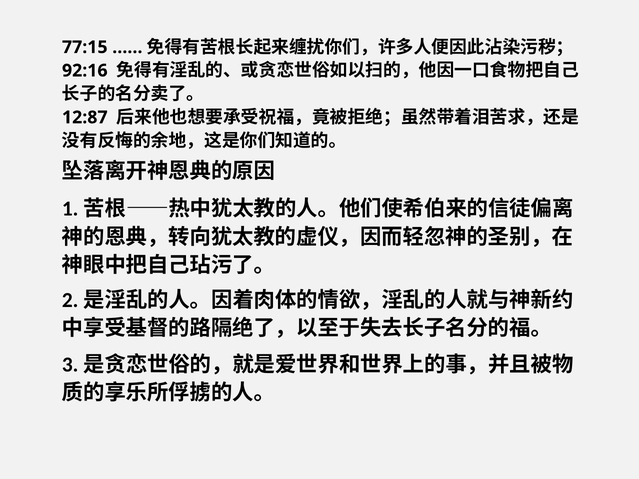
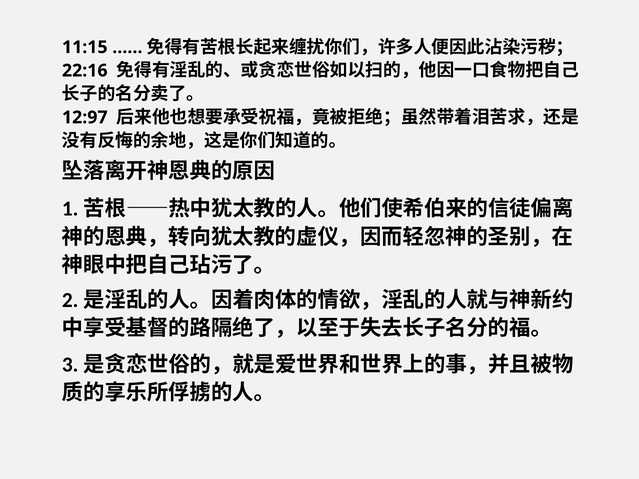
77:15: 77:15 -> 11:15
92:16: 92:16 -> 22:16
12:87: 12:87 -> 12:97
